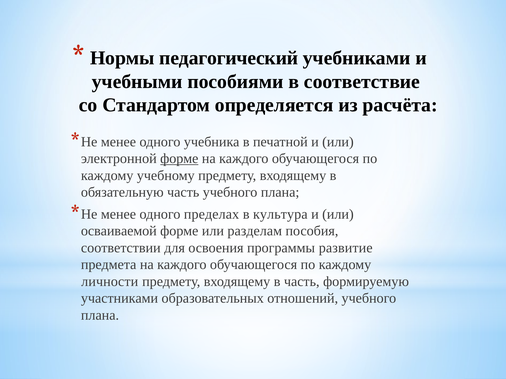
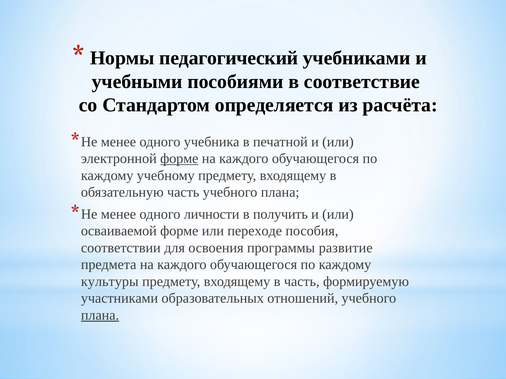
пределах: пределах -> личности
культура: культура -> получить
разделам: разделам -> переходе
личности: личности -> культуры
плана at (100, 316) underline: none -> present
